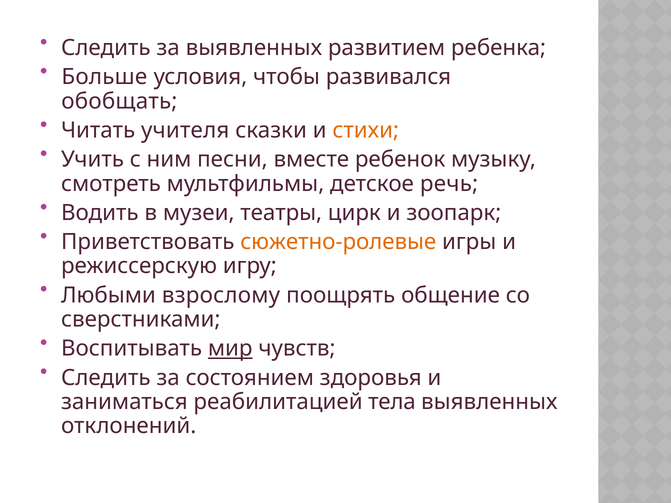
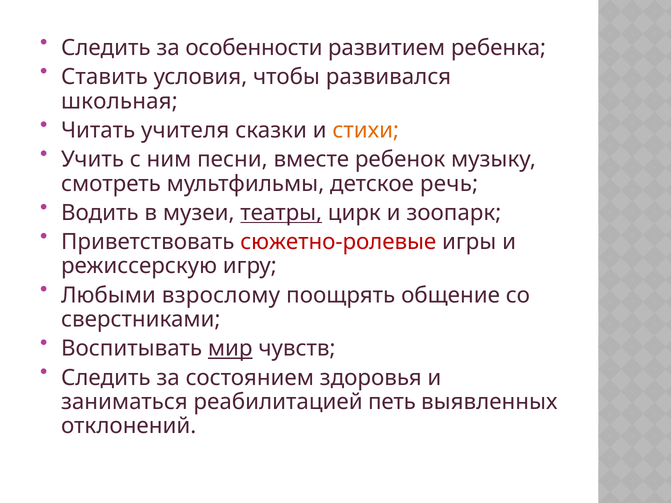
за выявленных: выявленных -> особенности
Больше: Больше -> Ставить
обобщать: обобщать -> школьная
театры underline: none -> present
сюжетно-ролевые colour: orange -> red
тела: тела -> петь
